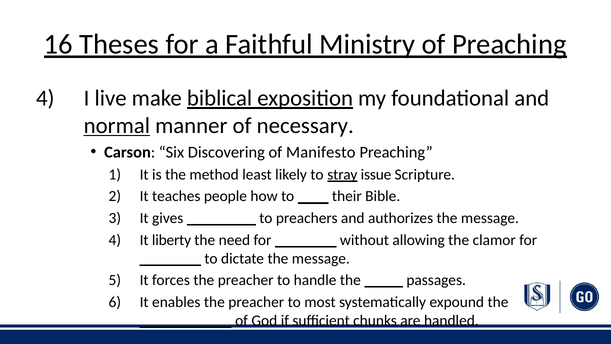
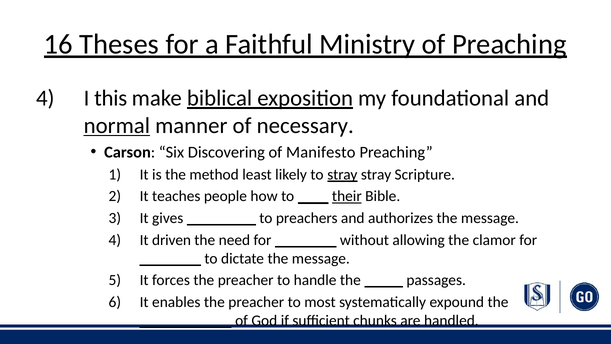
live: live -> this
stray issue: issue -> stray
their underline: none -> present
liberty: liberty -> driven
